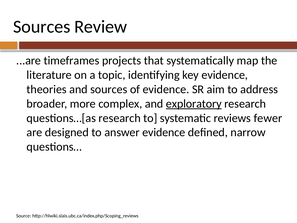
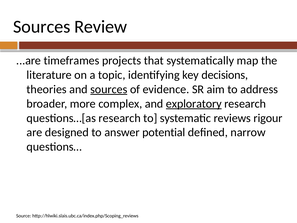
key evidence: evidence -> decisions
sources at (109, 89) underline: none -> present
fewer: fewer -> rigour
answer evidence: evidence -> potential
